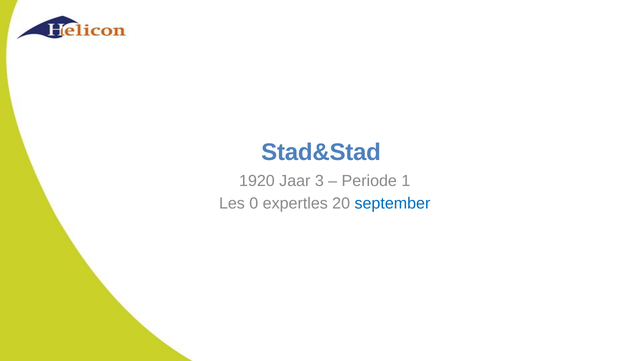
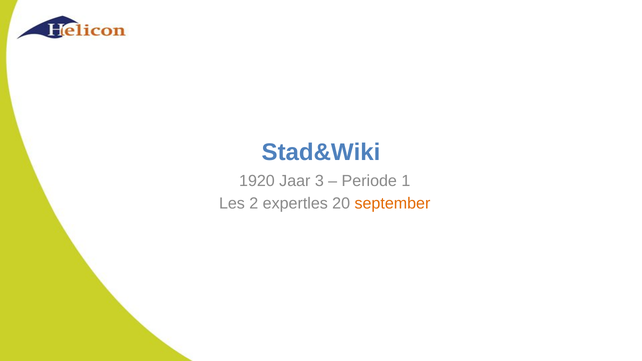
Stad&Stad: Stad&Stad -> Stad&Wiki
0: 0 -> 2
september colour: blue -> orange
